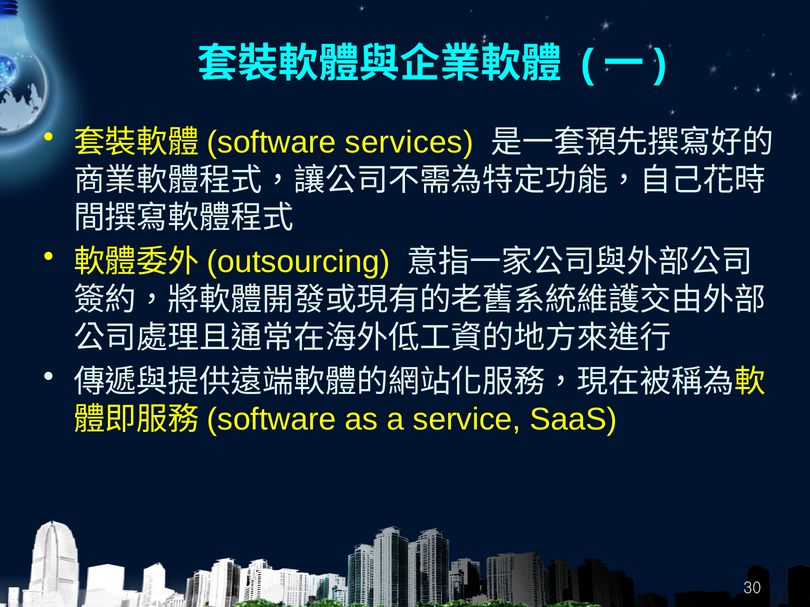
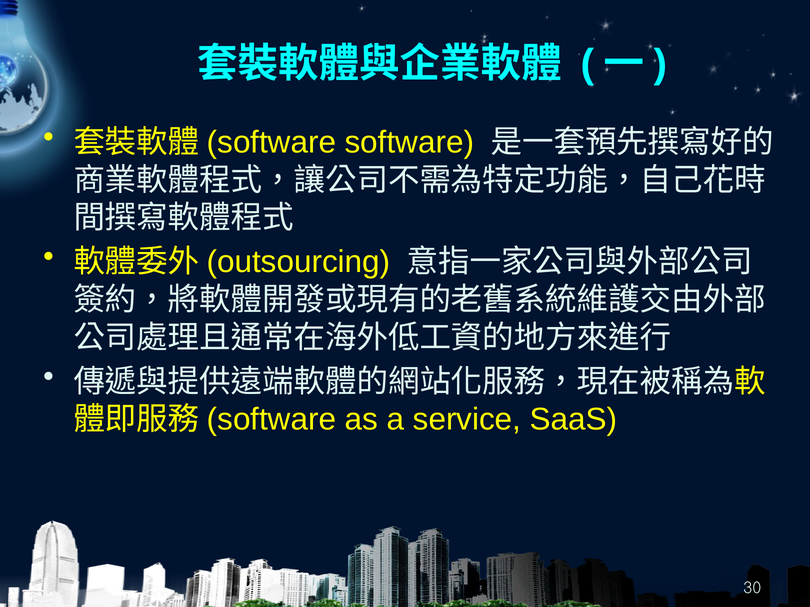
services at (409, 142): services -> software
